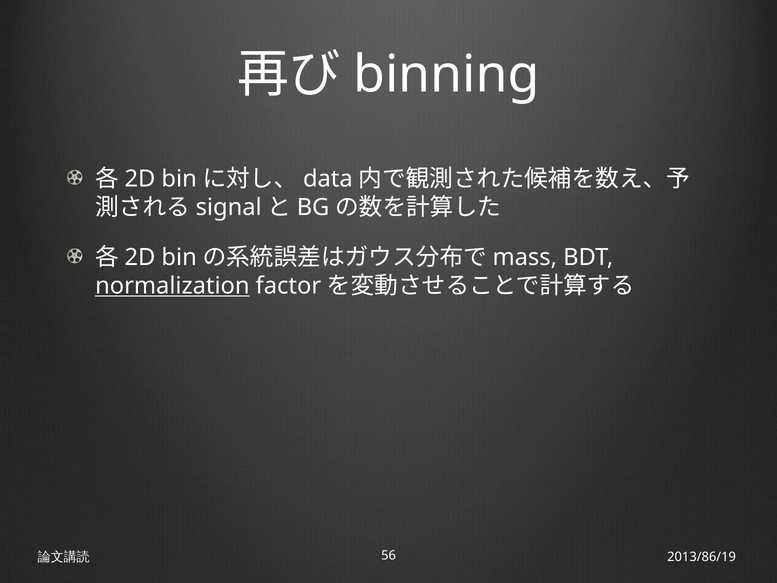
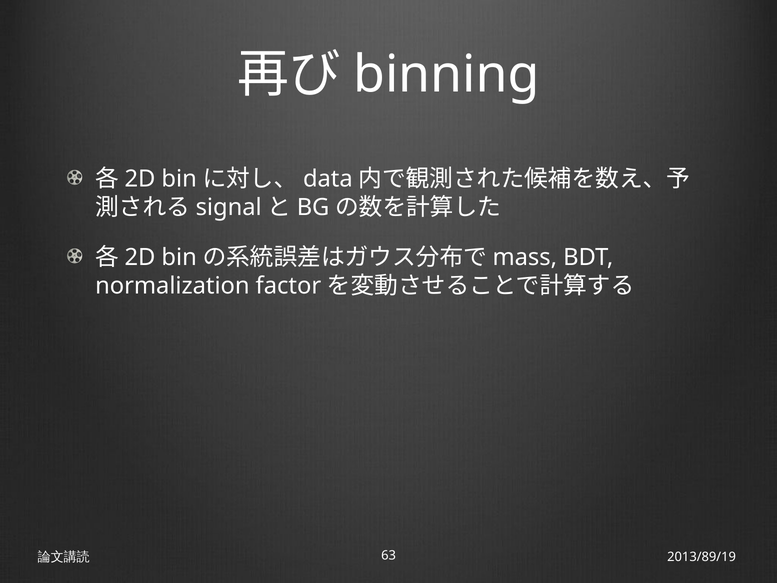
normalization underline: present -> none
56: 56 -> 63
2013/86/19: 2013/86/19 -> 2013/89/19
